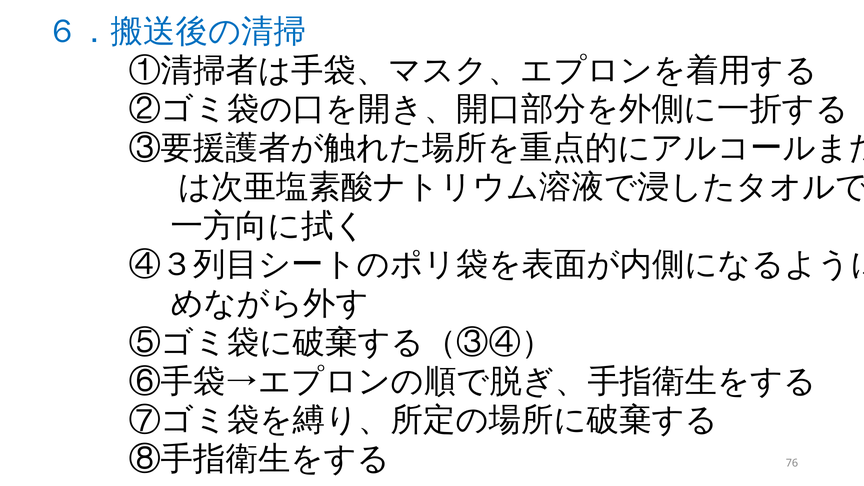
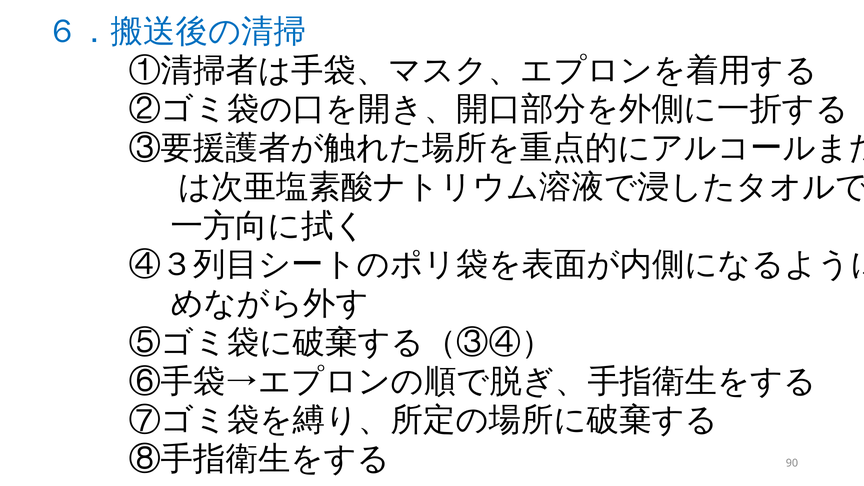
76: 76 -> 90
